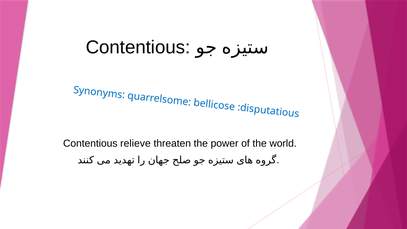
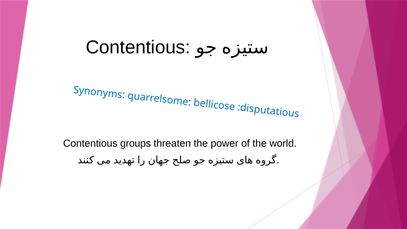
relieve: relieve -> groups
